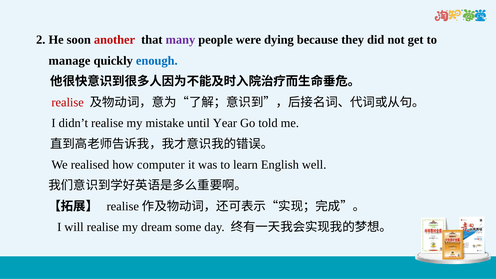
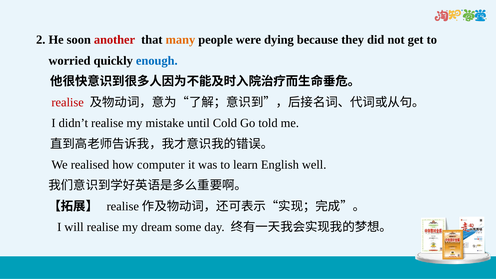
many colour: purple -> orange
manage: manage -> worried
Year: Year -> Cold
